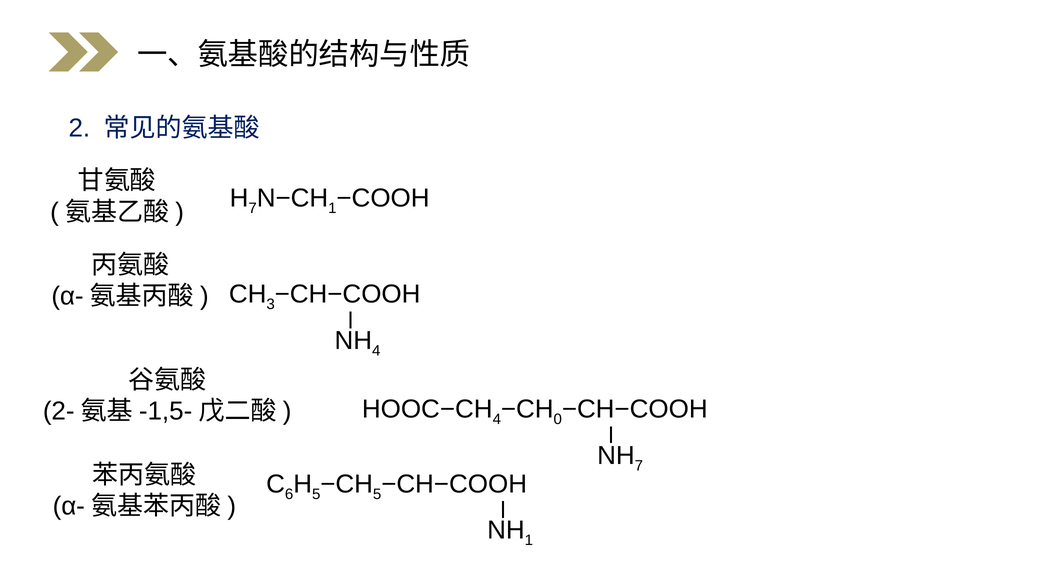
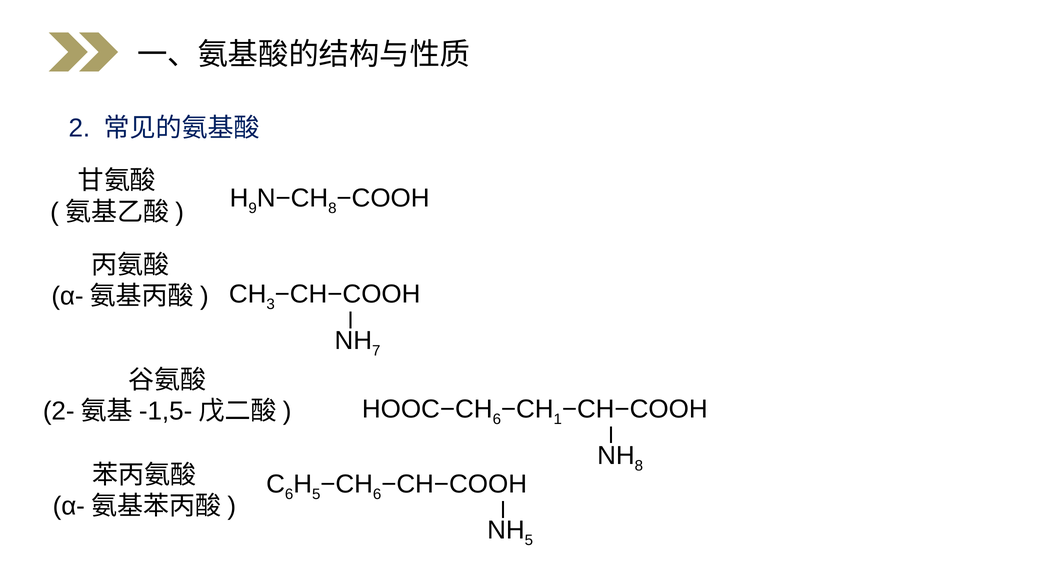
7 at (253, 208): 7 -> 9
1 at (332, 208): 1 -> 8
4 at (376, 351): 4 -> 7
4 at (497, 419): 4 -> 6
0: 0 -> 1
7 at (639, 466): 7 -> 8
5 at (377, 494): 5 -> 6
1 at (529, 540): 1 -> 5
